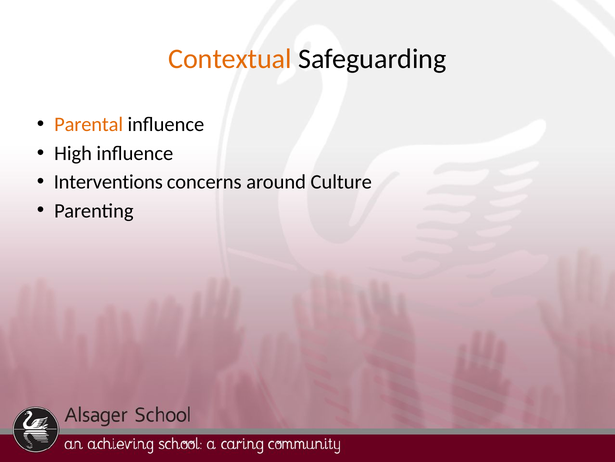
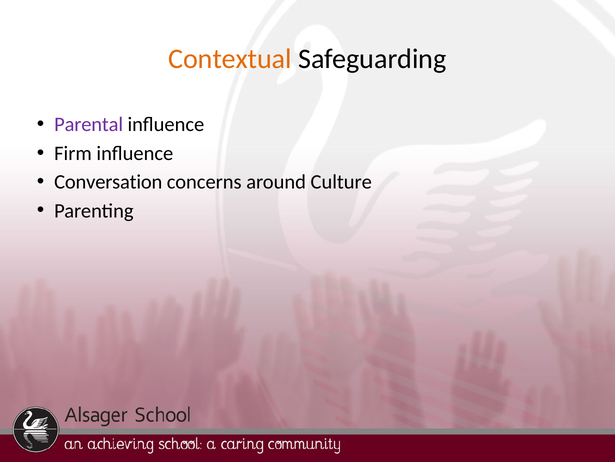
Parental colour: orange -> purple
High: High -> Firm
Interventions: Interventions -> Conversation
